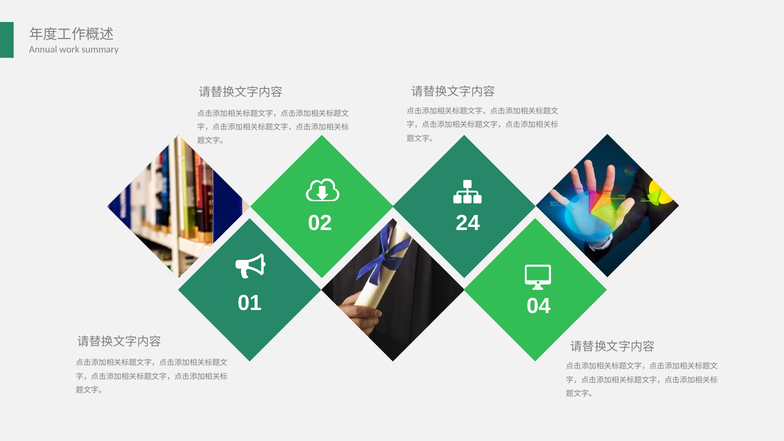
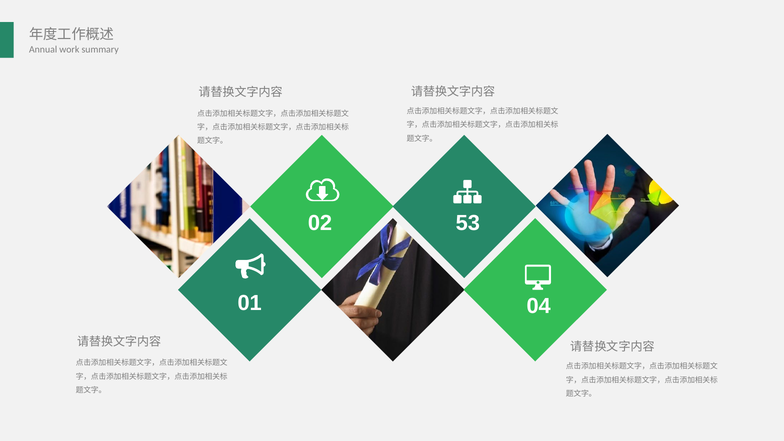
24: 24 -> 53
